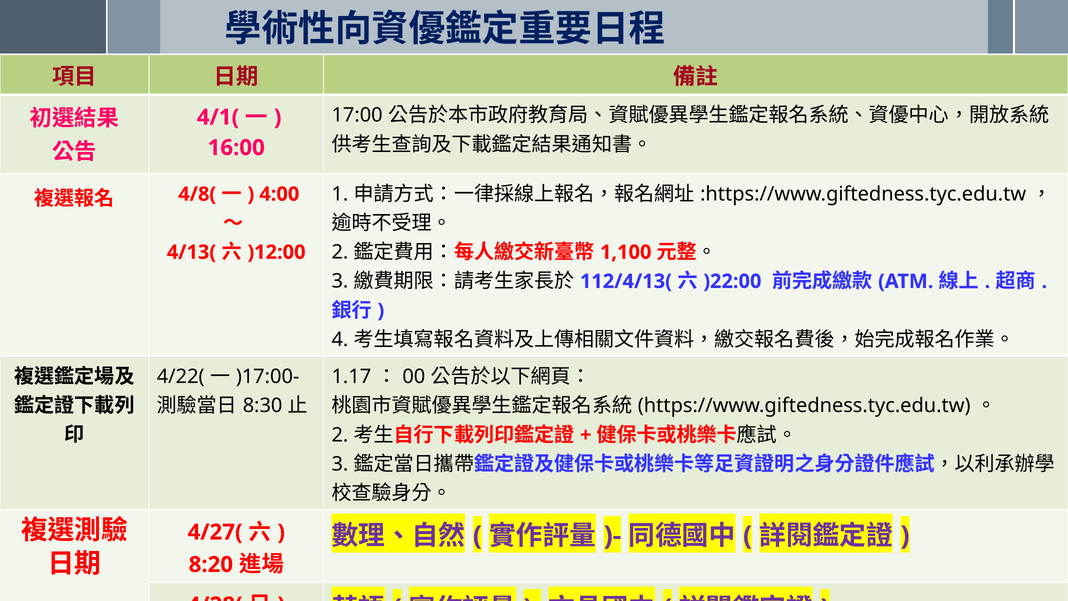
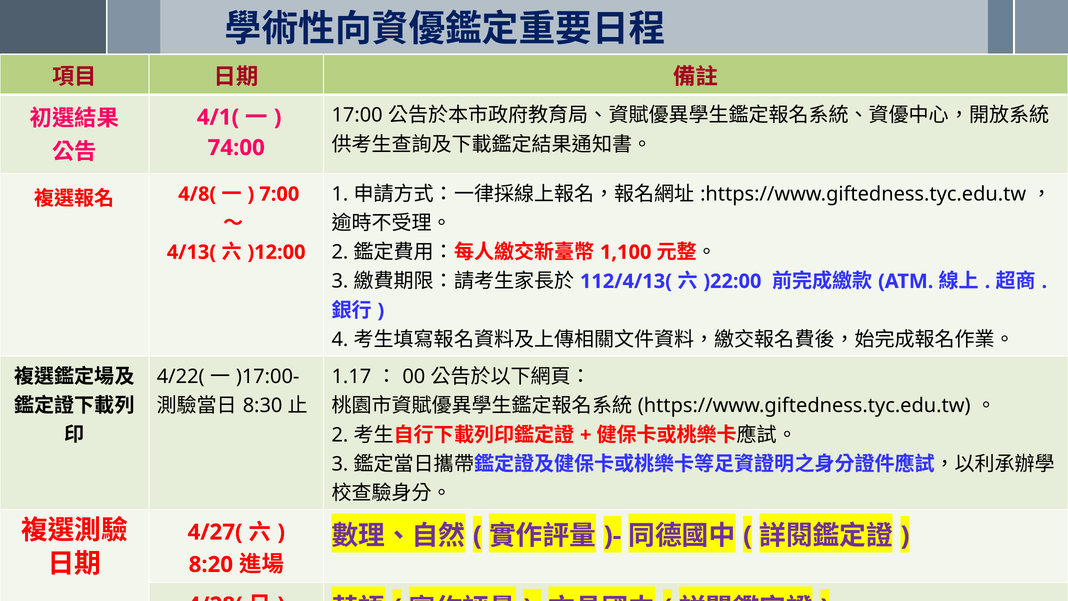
16:00: 16:00 -> 74:00
4:00: 4:00 -> 7:00
